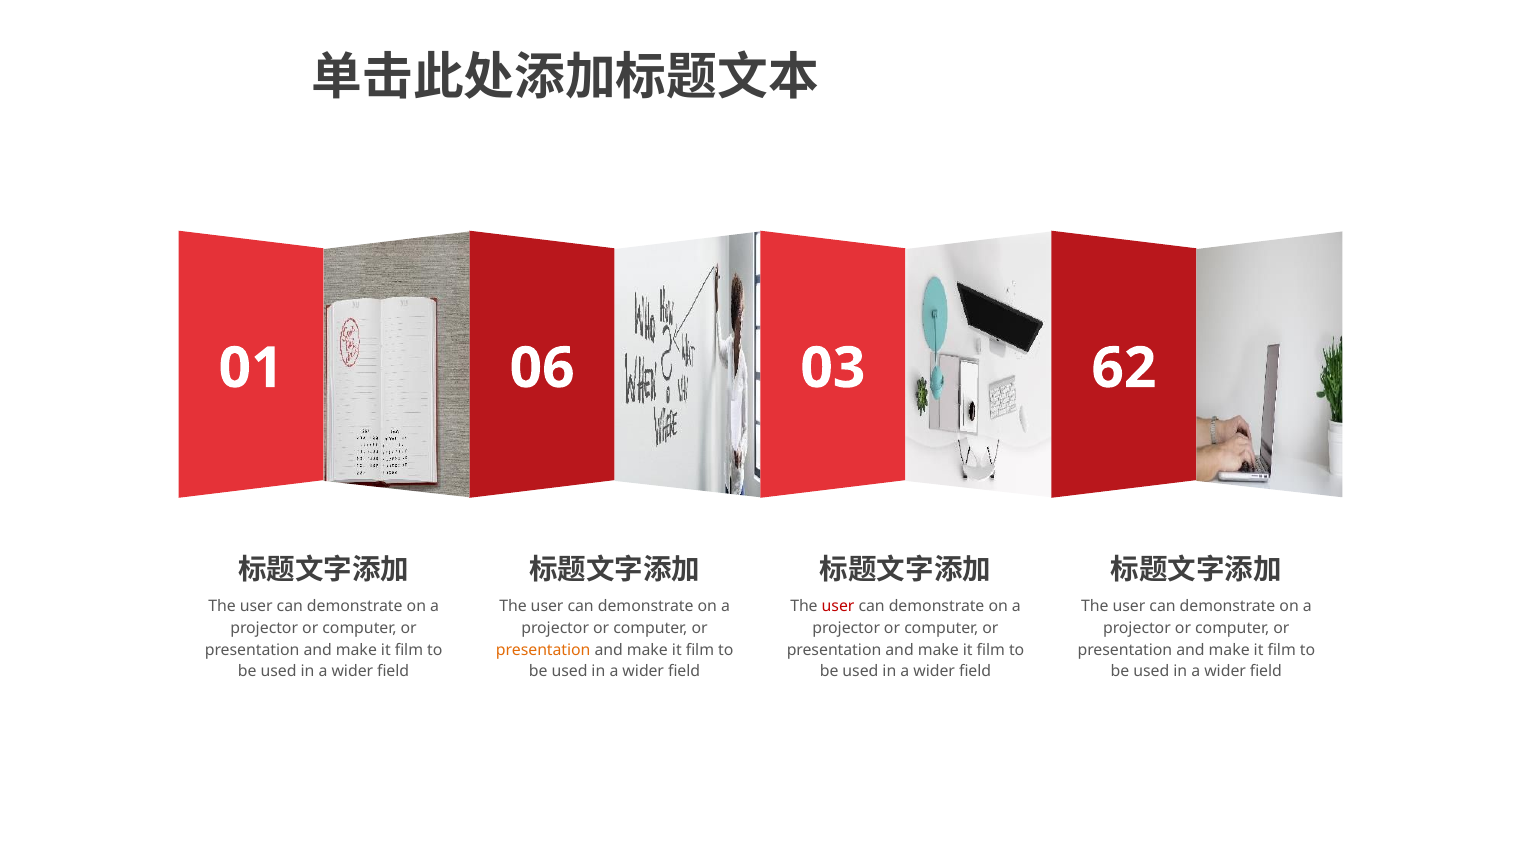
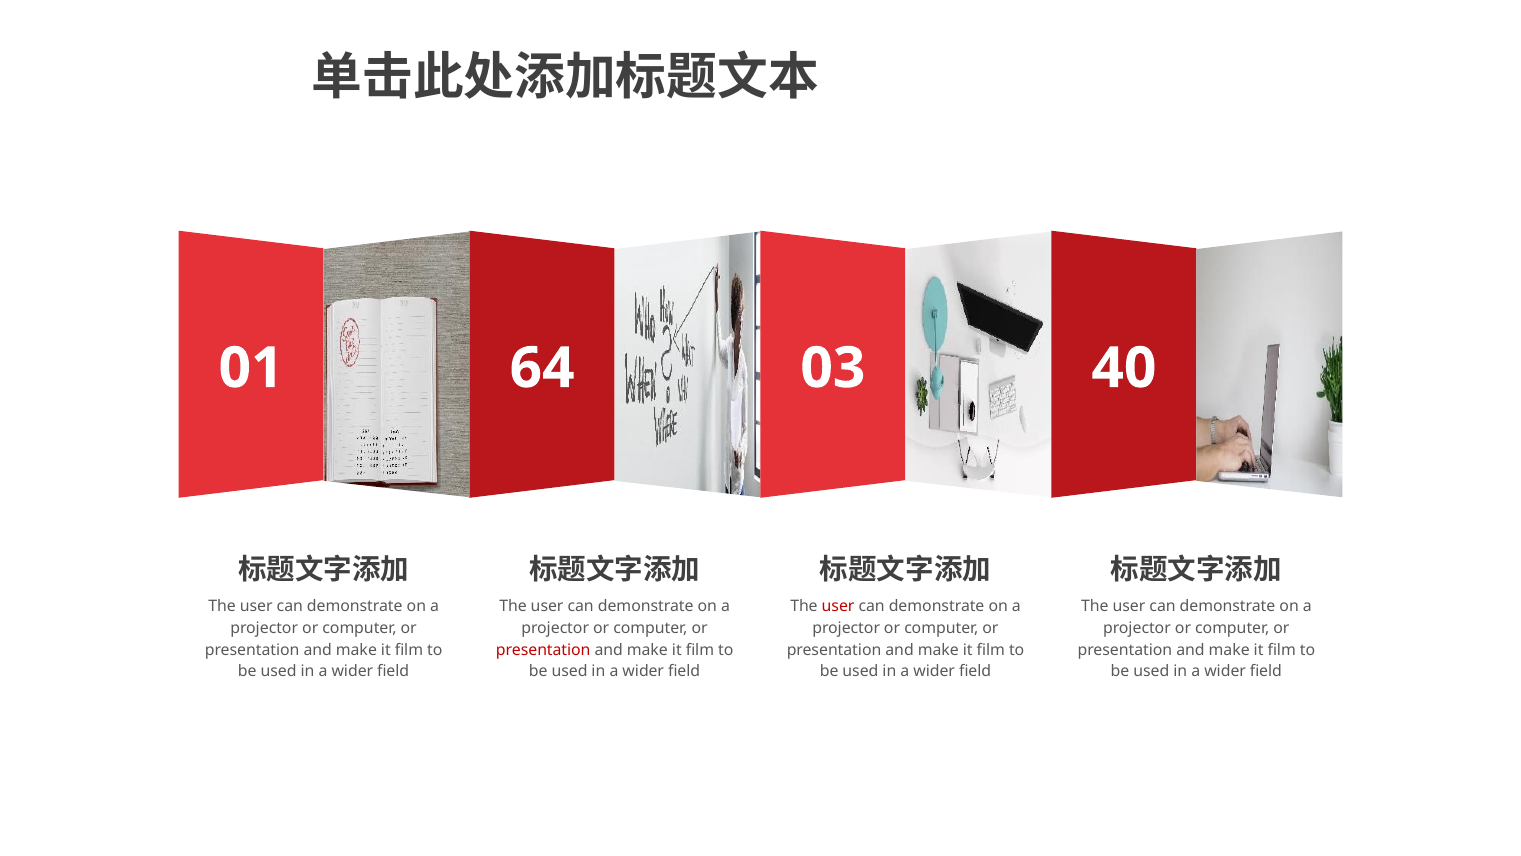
06: 06 -> 64
62: 62 -> 40
presentation at (543, 650) colour: orange -> red
